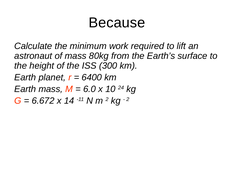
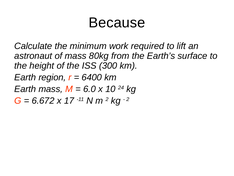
planet: planet -> region
14: 14 -> 17
